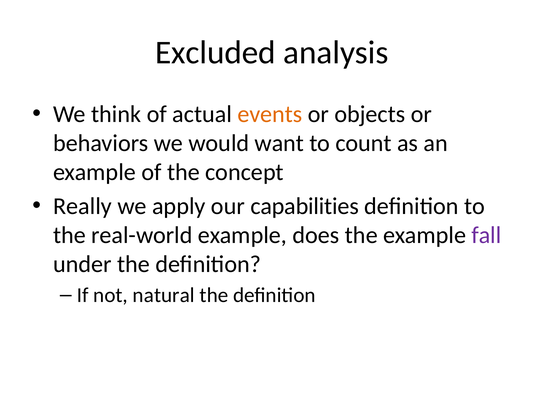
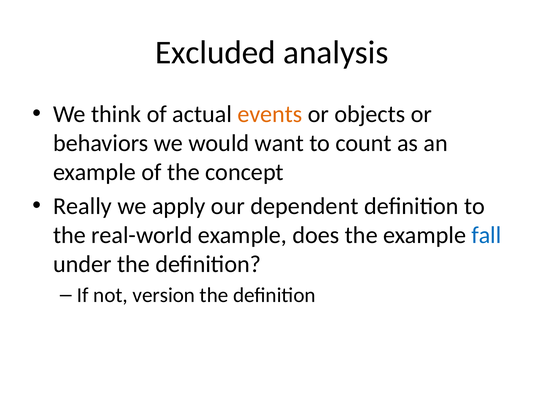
capabilities: capabilities -> dependent
fall colour: purple -> blue
natural: natural -> version
